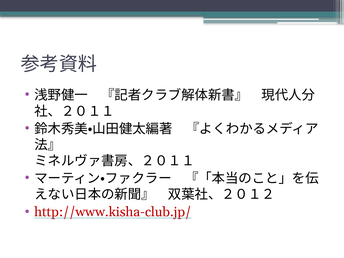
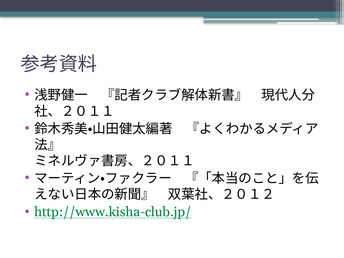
http://www.kisha-club.jp/ colour: red -> green
